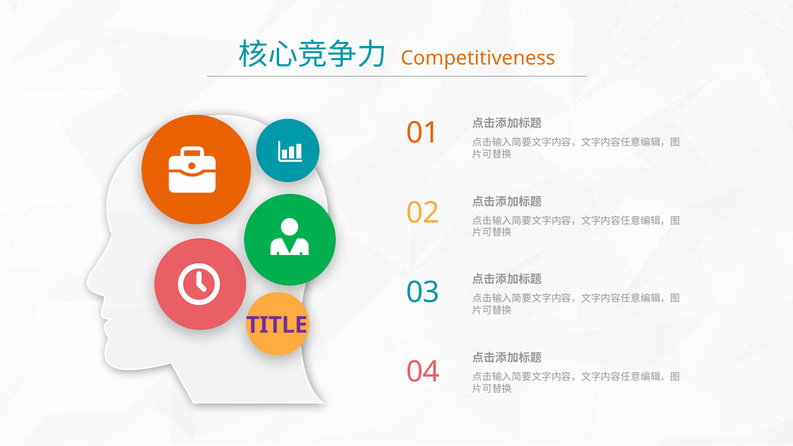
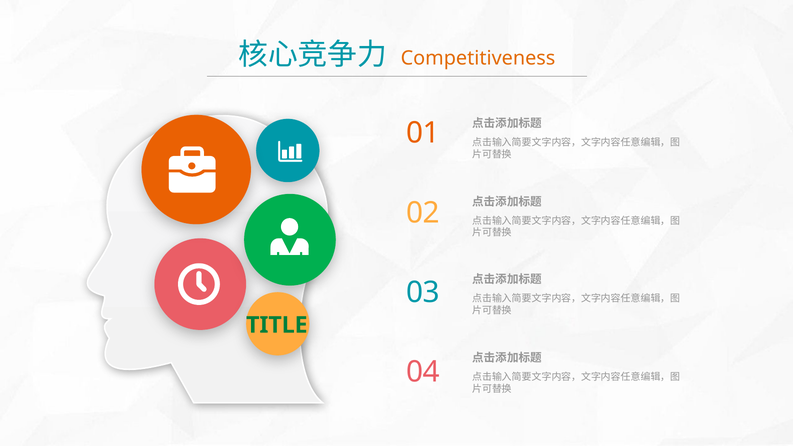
TITLE colour: purple -> green
